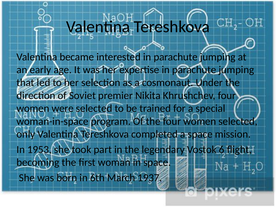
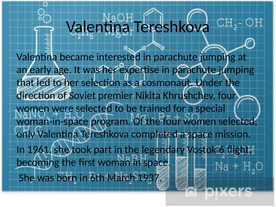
1953: 1953 -> 1961
